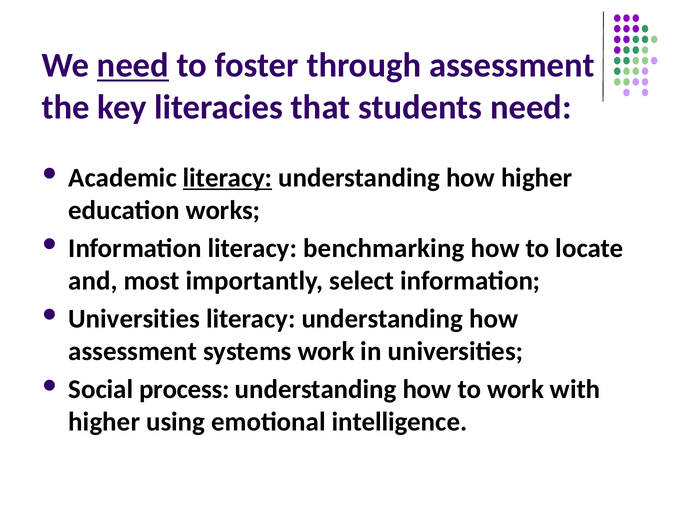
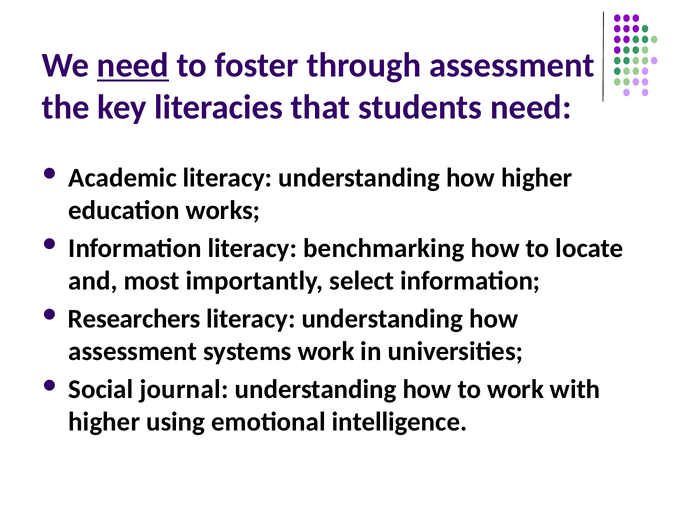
literacy at (228, 178) underline: present -> none
Universities at (134, 319): Universities -> Researchers
process: process -> journal
